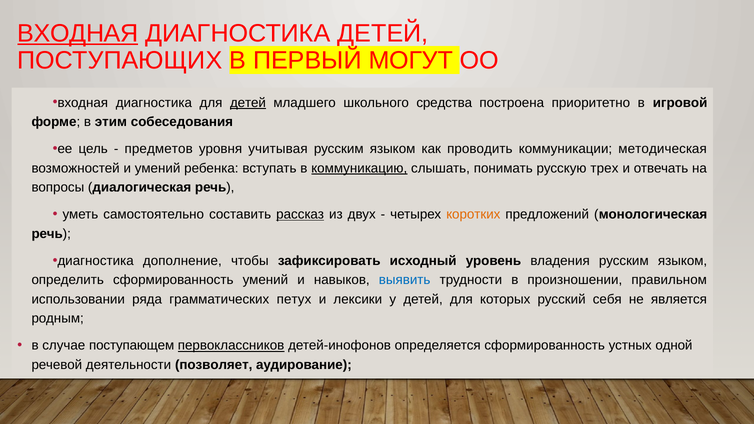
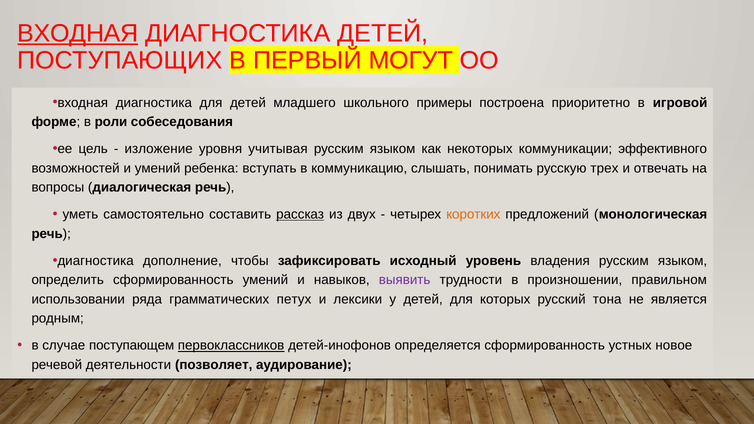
детей at (248, 103) underline: present -> none
средства: средства -> примеры
этим: этим -> роли
предметов: предметов -> изложение
проводить: проводить -> некоторых
методическая: методическая -> эффективного
коммуникацию underline: present -> none
выявить colour: blue -> purple
себя: себя -> тона
одной: одной -> новое
